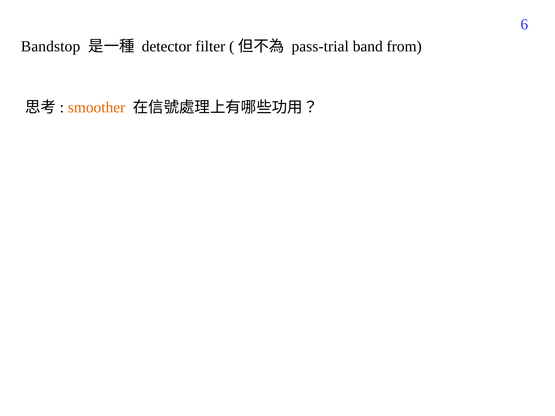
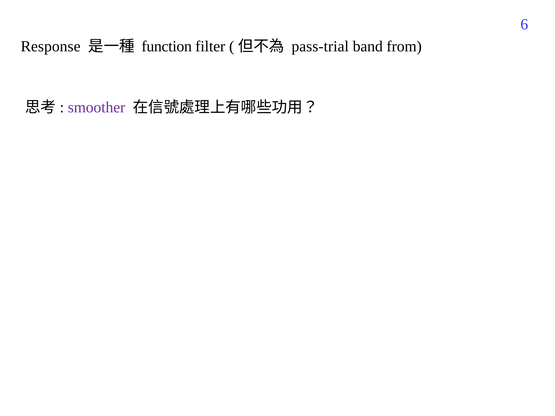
Bandstop: Bandstop -> Response
detector: detector -> function
smoother colour: orange -> purple
